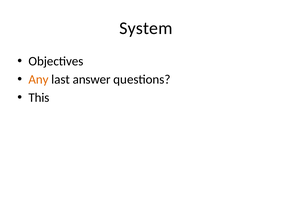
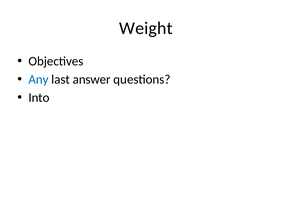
System: System -> Weight
Any colour: orange -> blue
This: This -> Into
